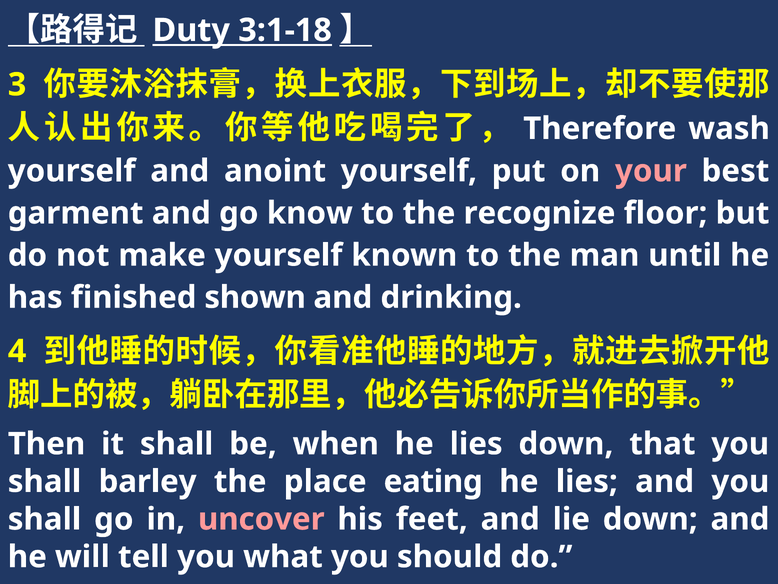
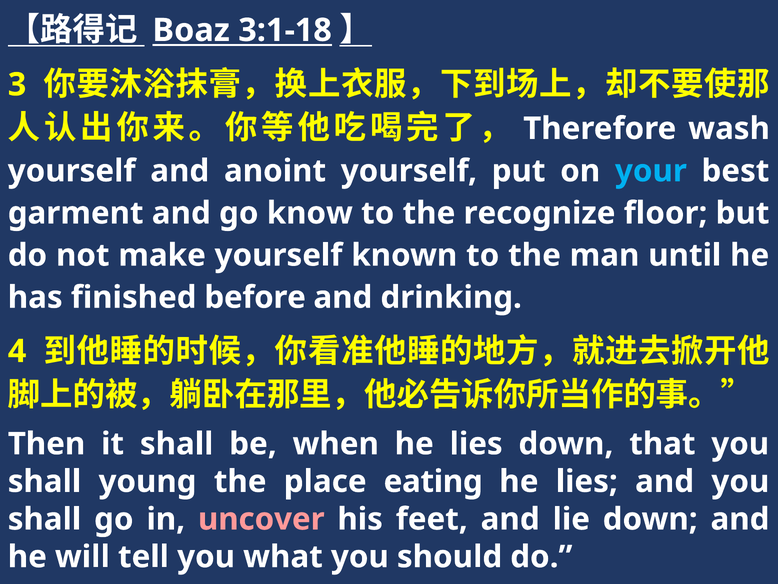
Duty: Duty -> Boaz
your colour: pink -> light blue
shown: shown -> before
barley: barley -> young
